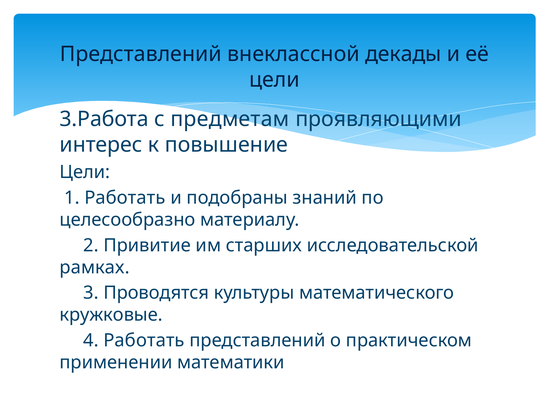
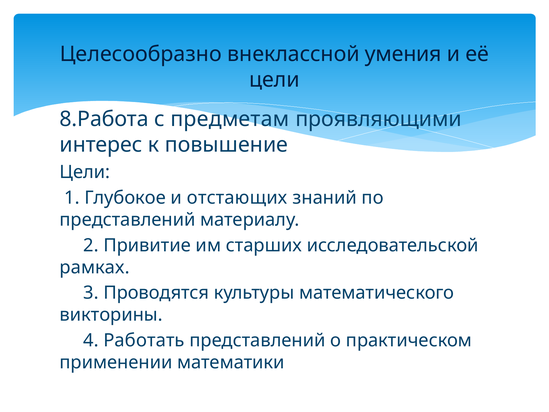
Представлений at (141, 54): Представлений -> Целесообразно
декады: декады -> умения
3.Работа: 3.Работа -> 8.Работа
1 Работать: Работать -> Глубокое
подобраны: подобраны -> отстающих
целесообразно at (127, 220): целесообразно -> представлений
кружковые: кружковые -> викторины
